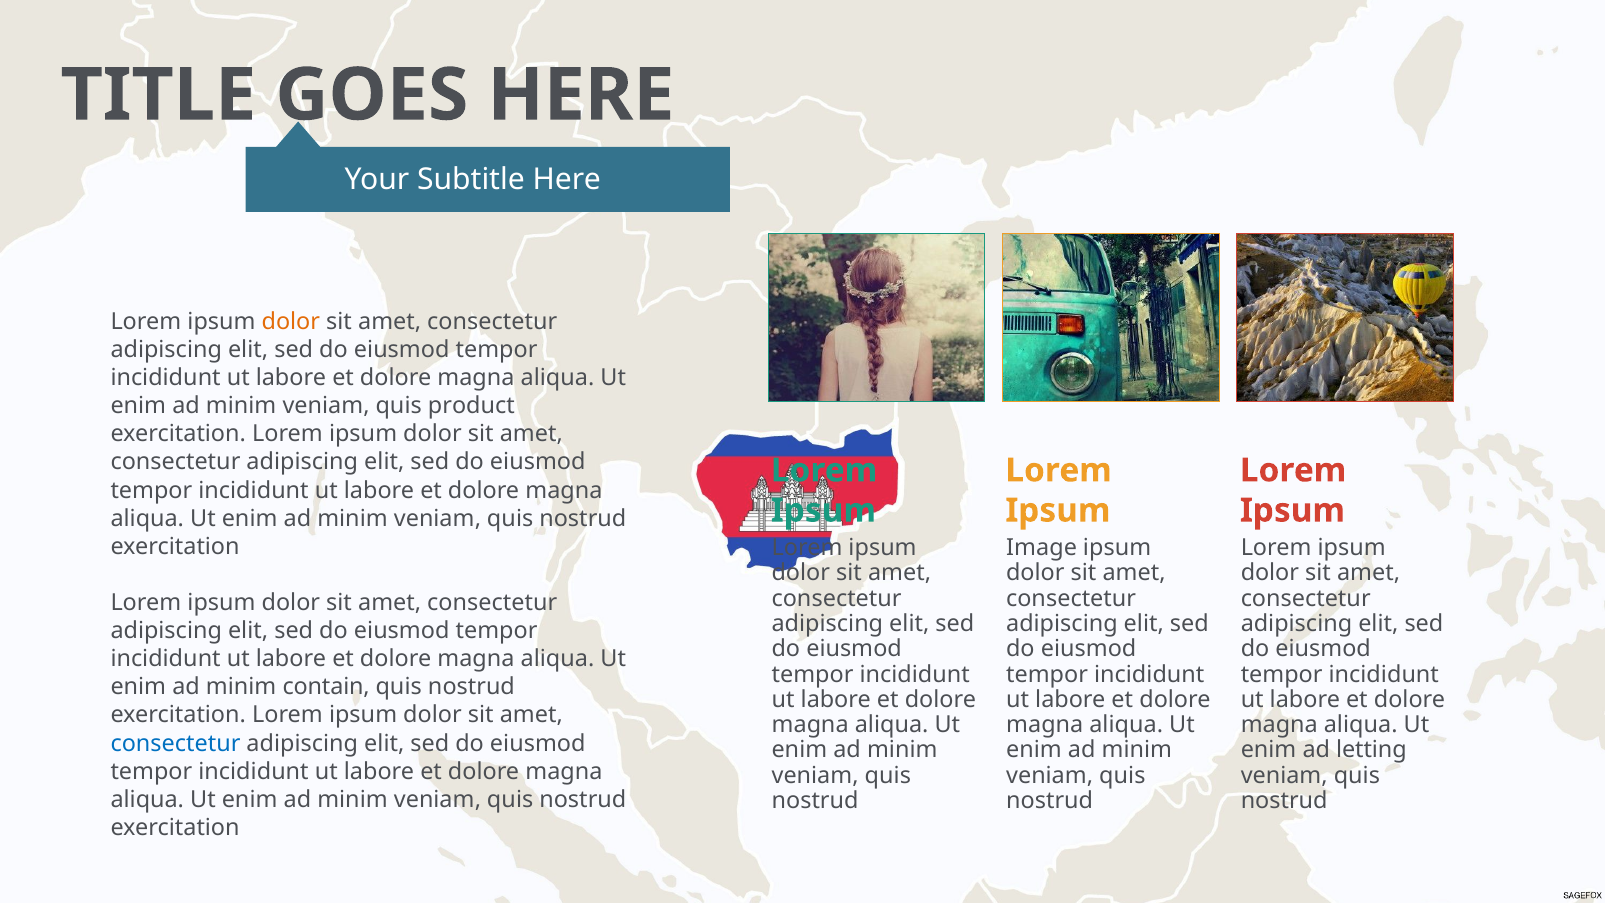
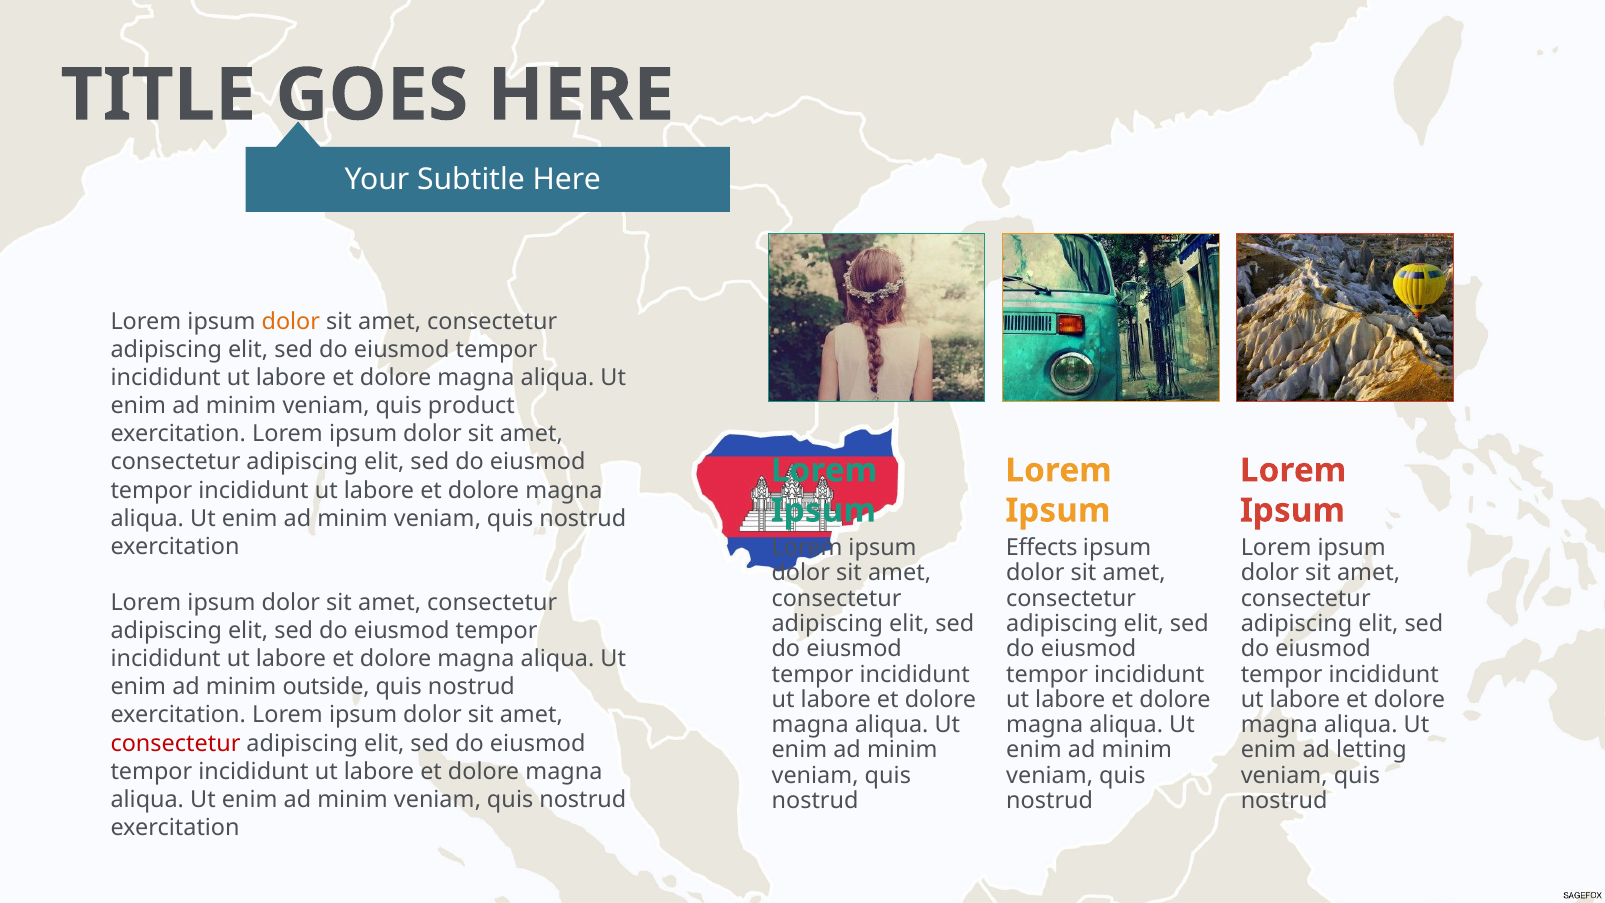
Image: Image -> Effects
contain: contain -> outside
consectetur at (175, 743) colour: blue -> red
